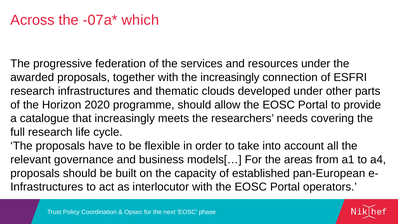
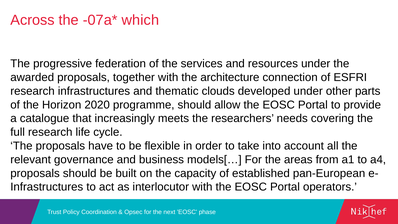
the increasingly: increasingly -> architecture
